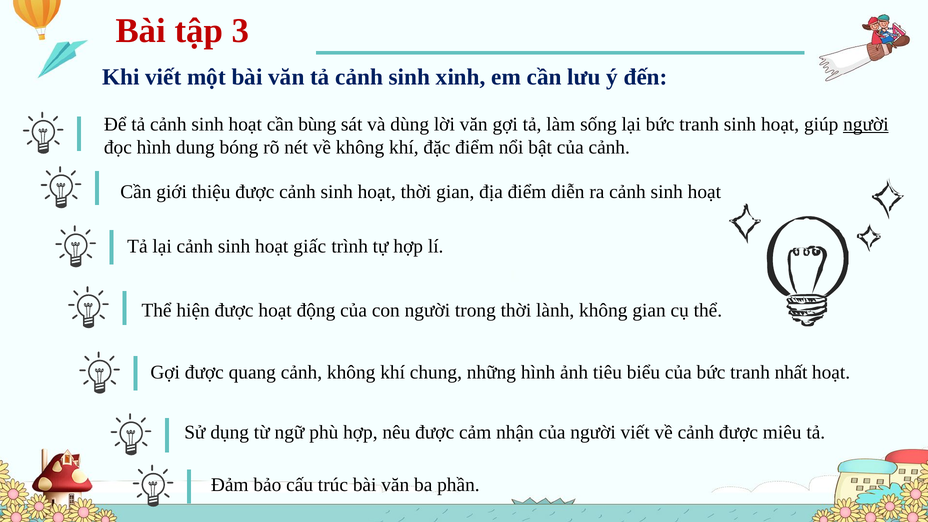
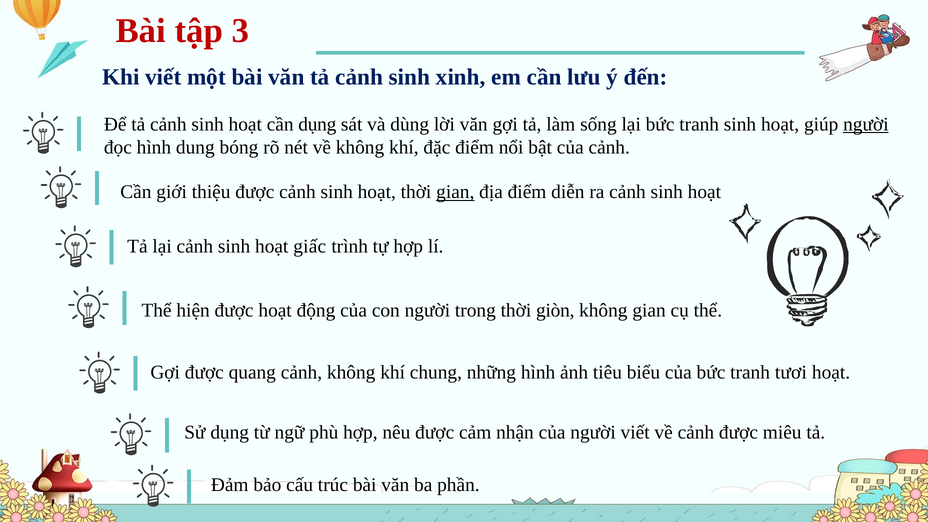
cần bùng: bùng -> dụng
gian at (455, 192) underline: none -> present
lành: lành -> giòn
nhất: nhất -> tươi
